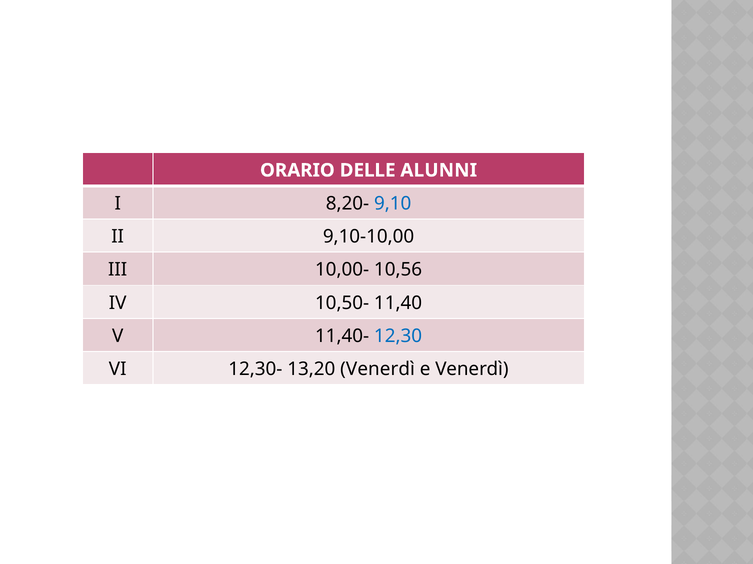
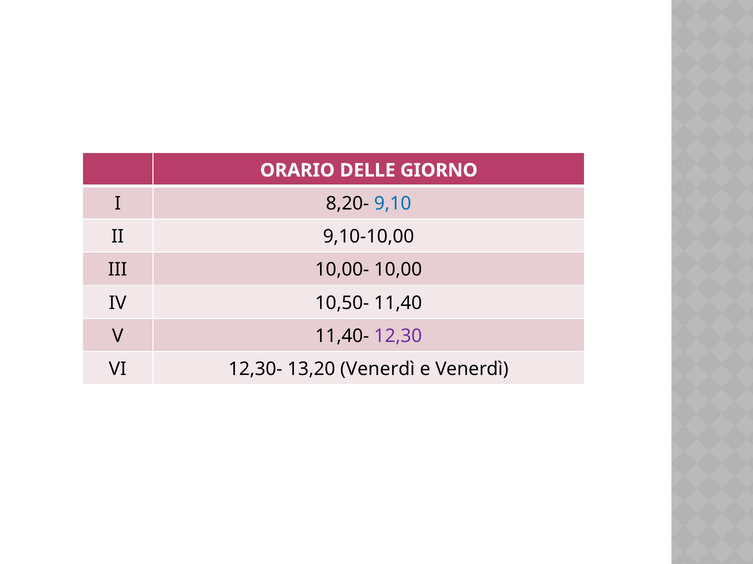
ALUNNI: ALUNNI -> GIORNO
10,56: 10,56 -> 10,00
12,30 colour: blue -> purple
